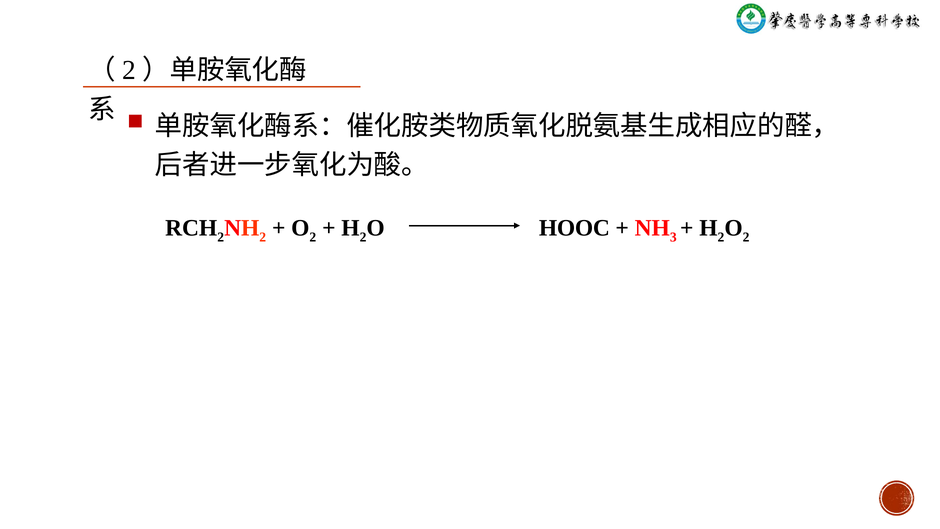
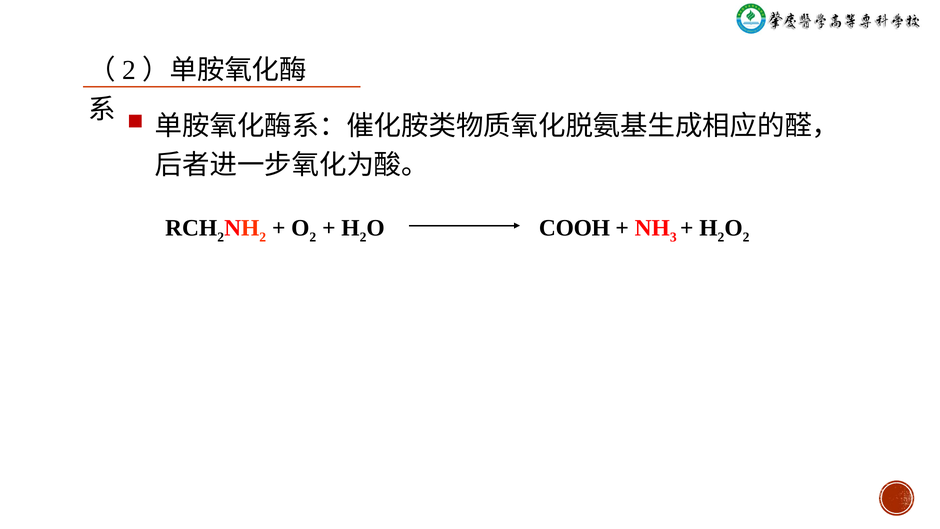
HOOC: HOOC -> COOH
